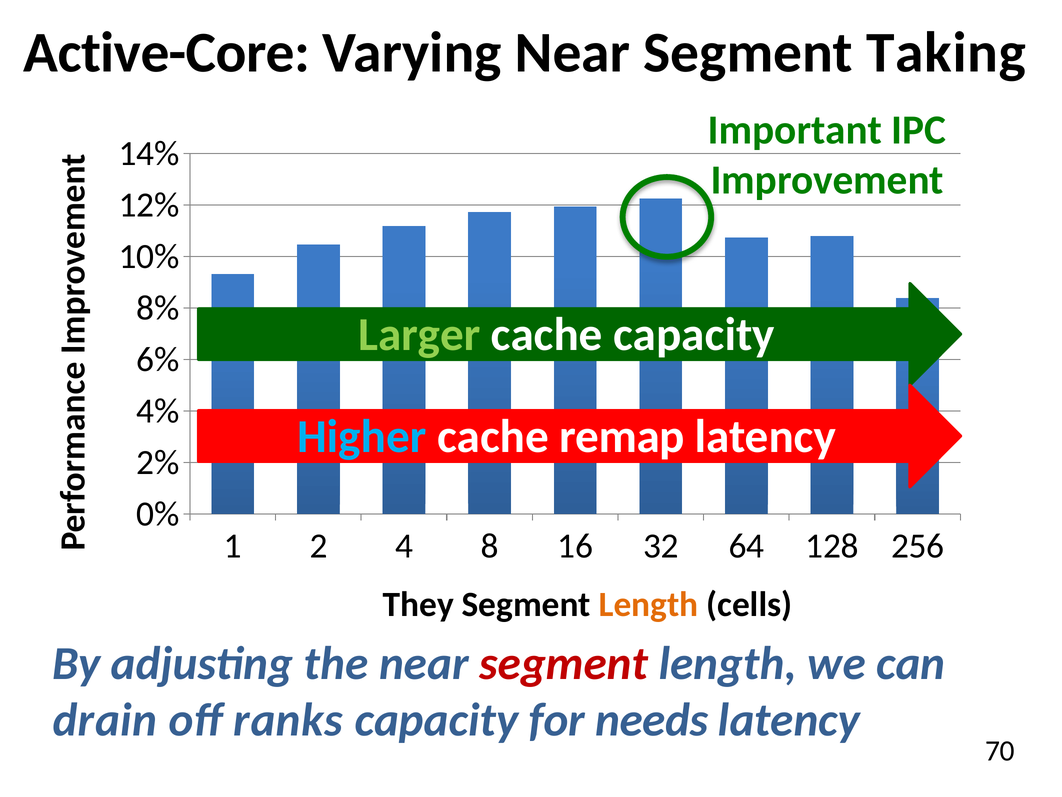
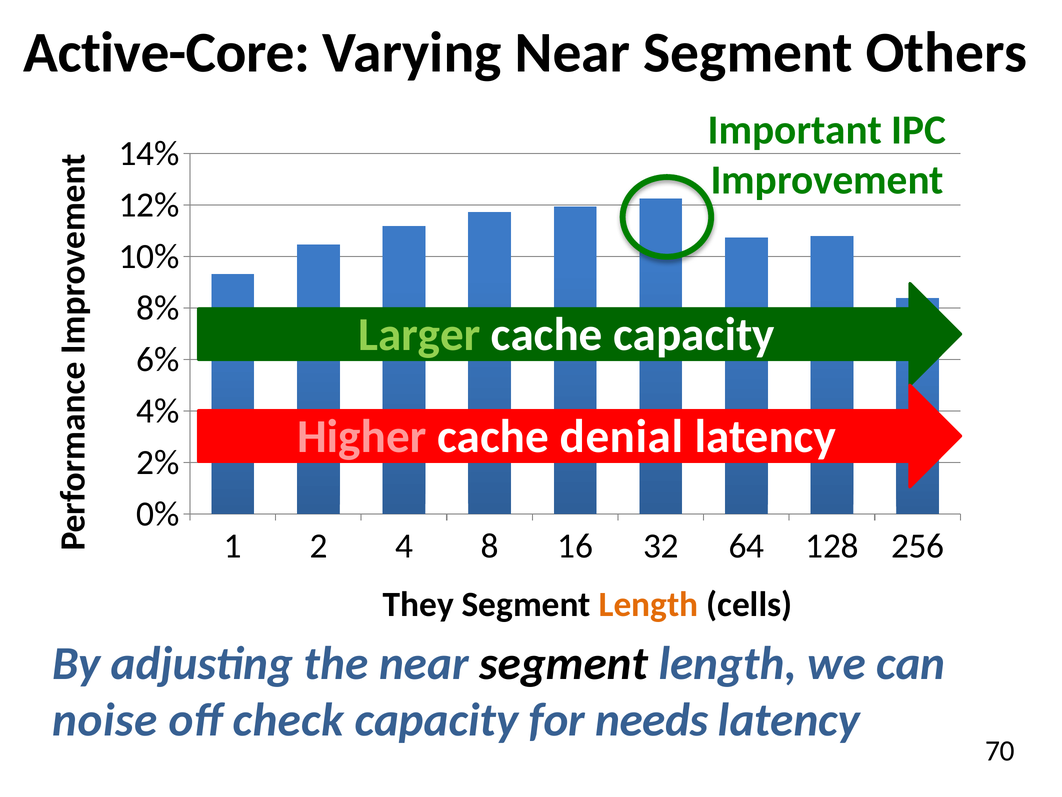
Taking: Taking -> Others
Higher colour: light blue -> pink
remap: remap -> denial
segment at (564, 663) colour: red -> black
drain: drain -> noise
ranks: ranks -> check
